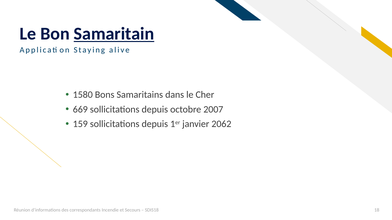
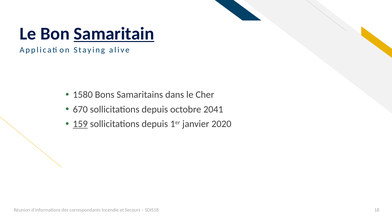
669: 669 -> 670
2007: 2007 -> 2041
159 underline: none -> present
2062: 2062 -> 2020
